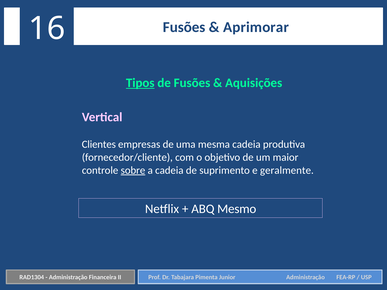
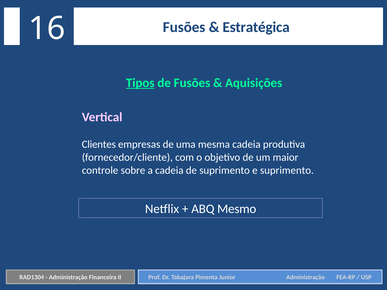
Aprimorar: Aprimorar -> Estratégica
sobre underline: present -> none
e geralmente: geralmente -> suprimento
